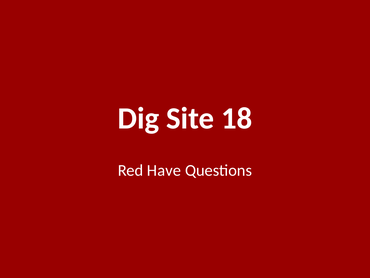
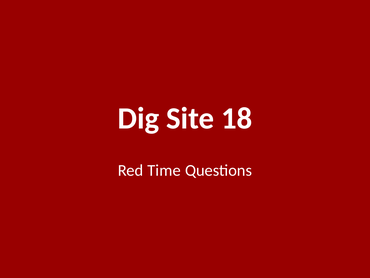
Have: Have -> Time
